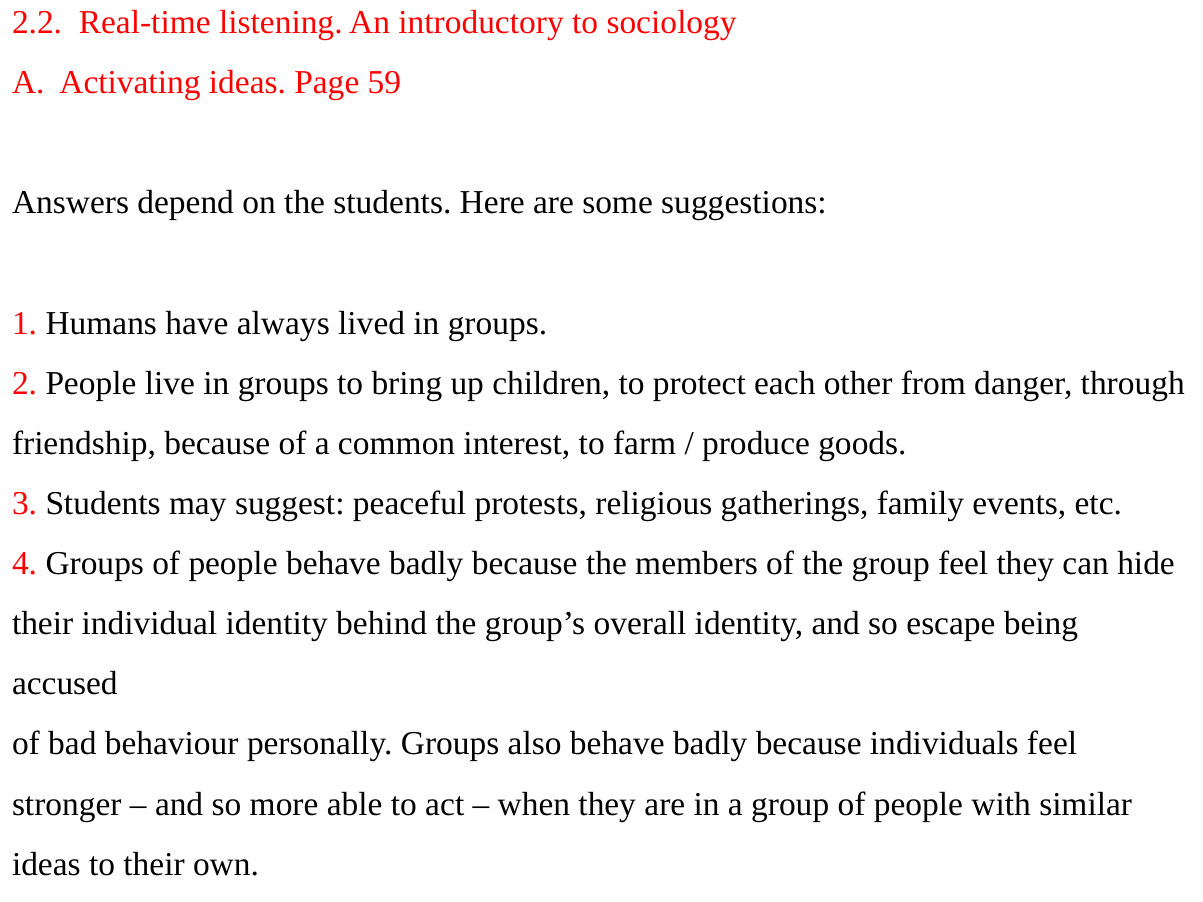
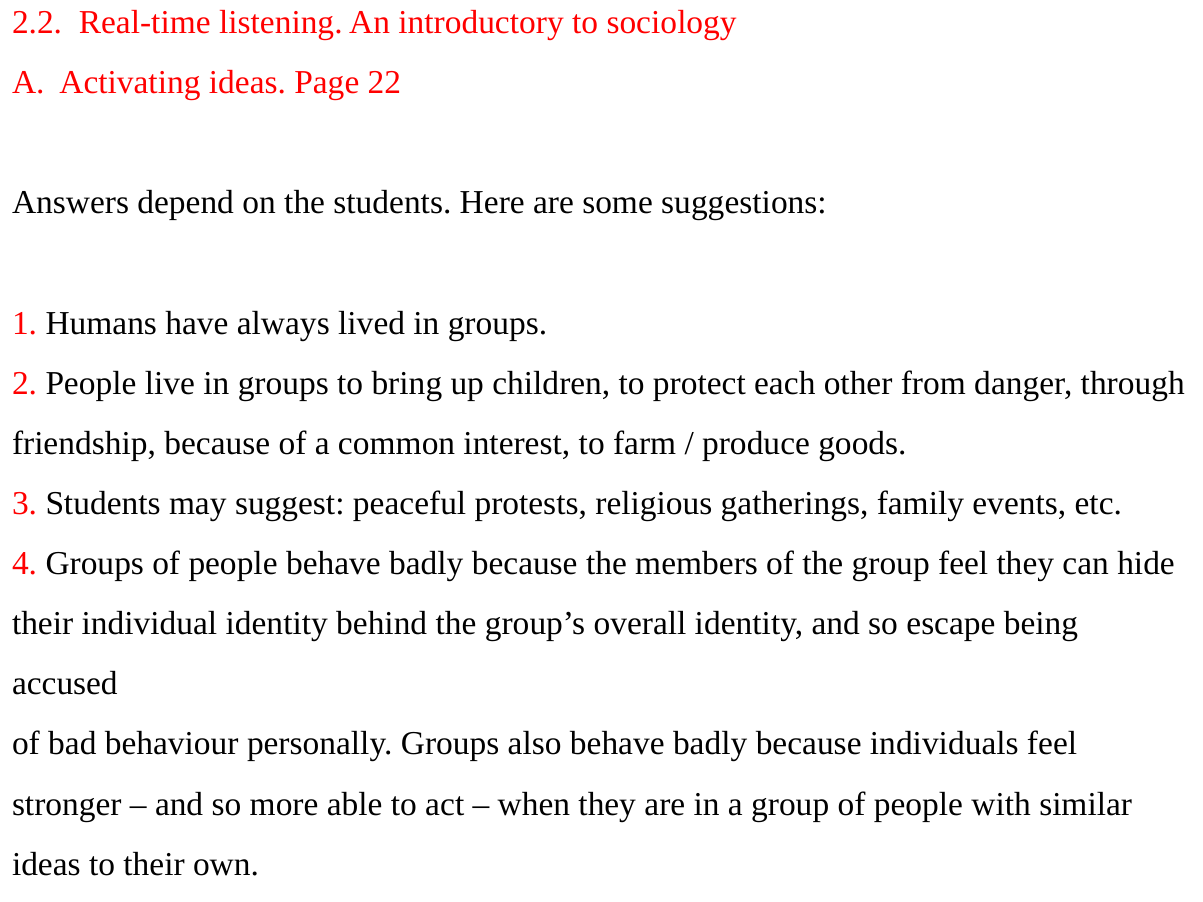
59: 59 -> 22
